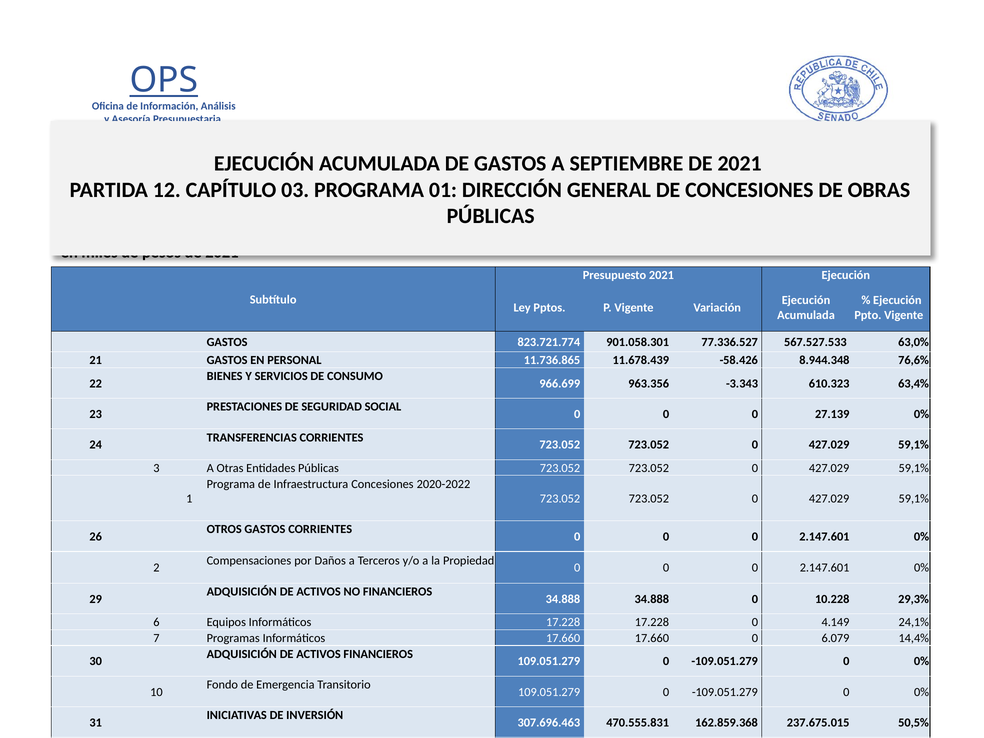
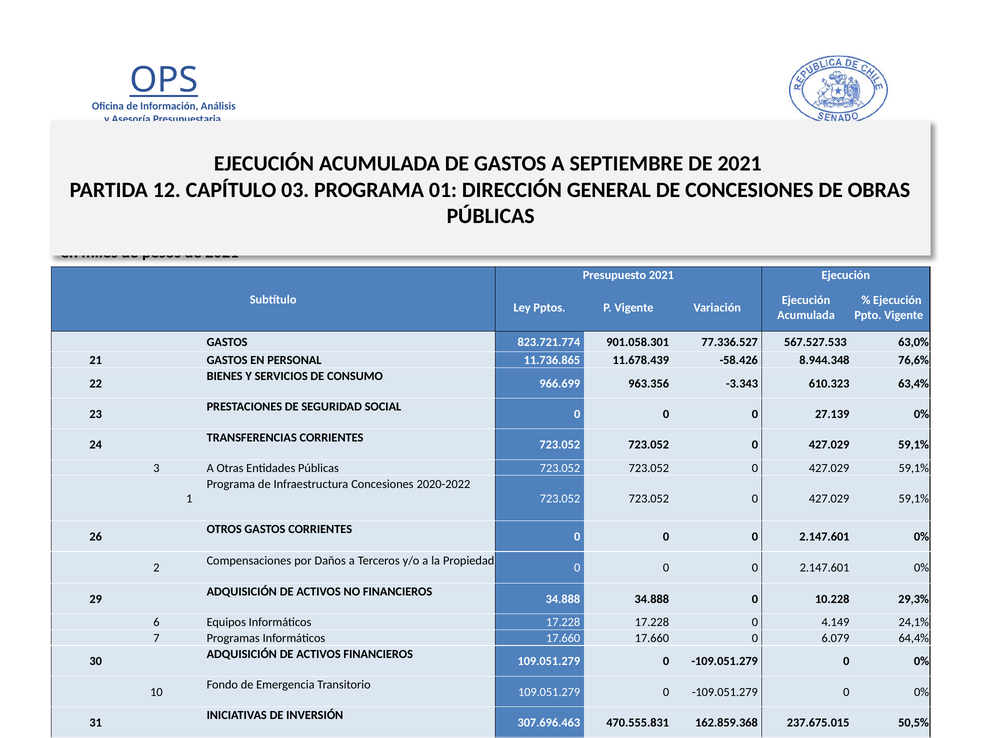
14,4%: 14,4% -> 64,4%
